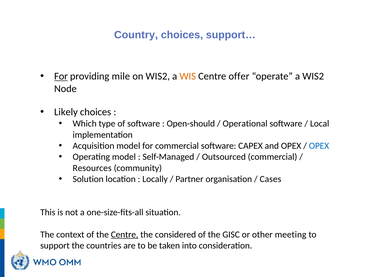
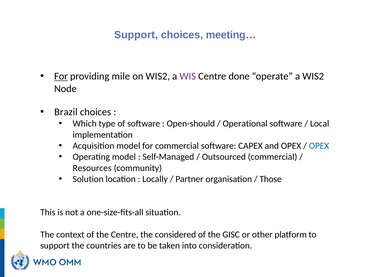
Country at (136, 35): Country -> Support
support…: support… -> meeting…
WIS colour: orange -> purple
offer: offer -> done
Likely: Likely -> Brazil
Cases: Cases -> Those
Centre at (125, 235) underline: present -> none
meeting: meeting -> platform
